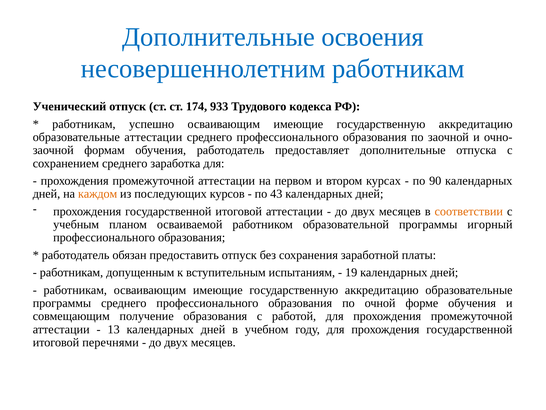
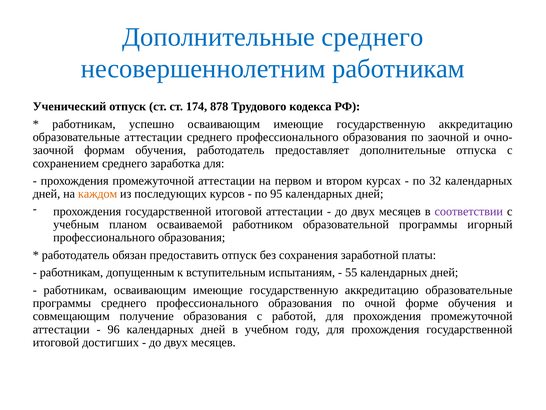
Дополнительные освоения: освоения -> среднего
933: 933 -> 878
90: 90 -> 32
43: 43 -> 95
соответствии colour: orange -> purple
19: 19 -> 55
13: 13 -> 96
перечнями: перечнями -> достигших
